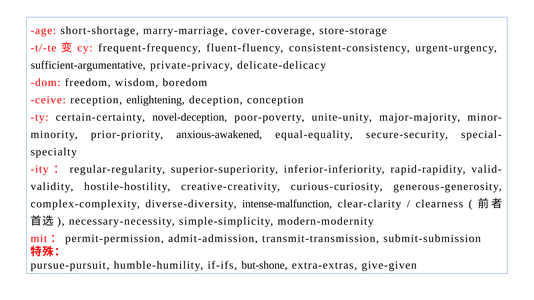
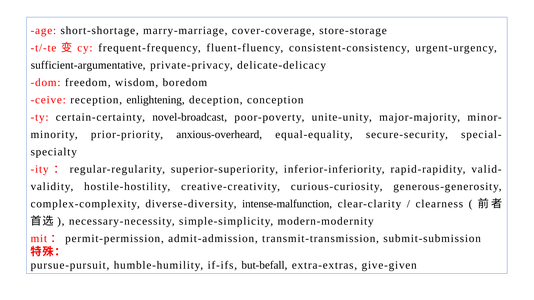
novel-deception: novel-deception -> novel-broadcast
anxious-awakened: anxious-awakened -> anxious-overheard
but-shone: but-shone -> but-befall
